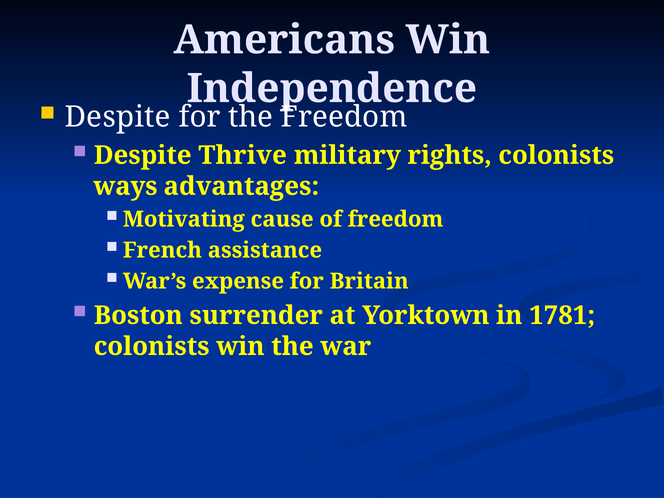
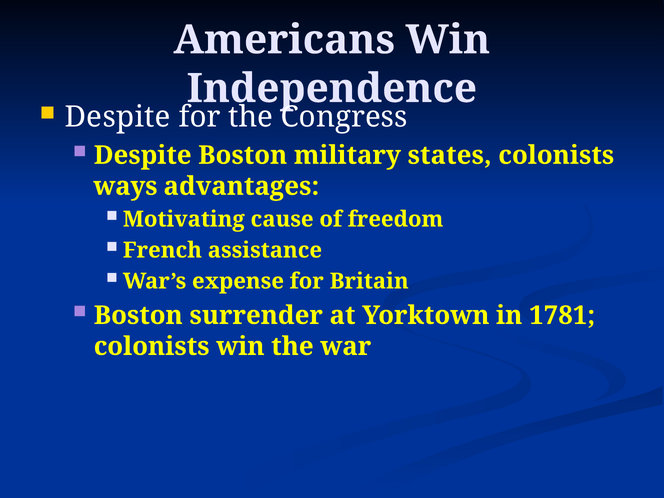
the Freedom: Freedom -> Congress
Despite Thrive: Thrive -> Boston
rights: rights -> states
